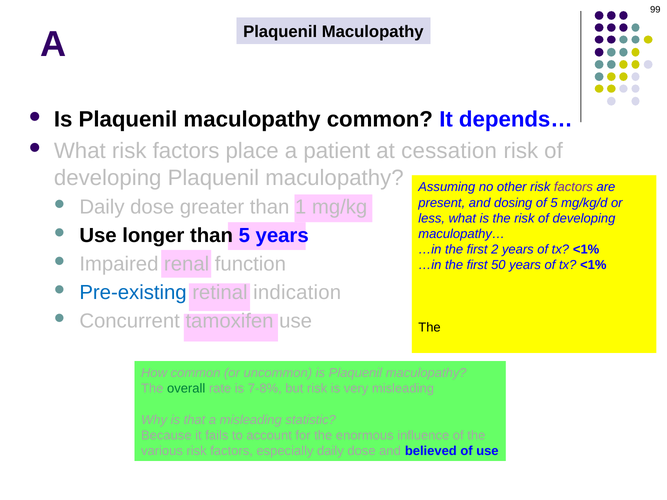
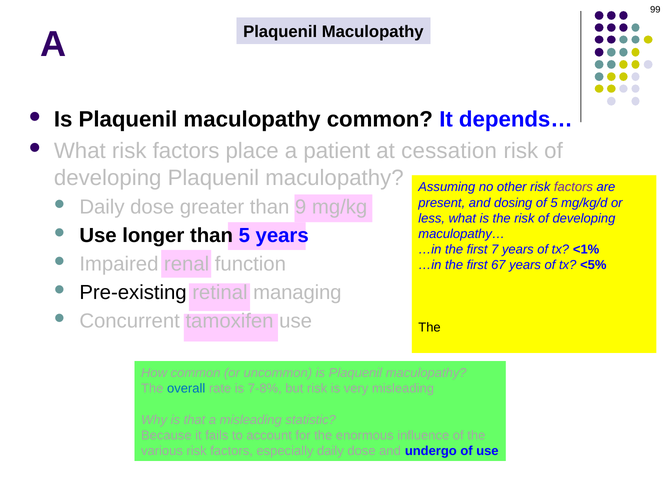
1: 1 -> 9
2: 2 -> 7
50: 50 -> 67
<1% at (593, 265): <1% -> <5%
Pre-existing colour: blue -> black
indication: indication -> managing
overall colour: green -> blue
believed: believed -> undergo
